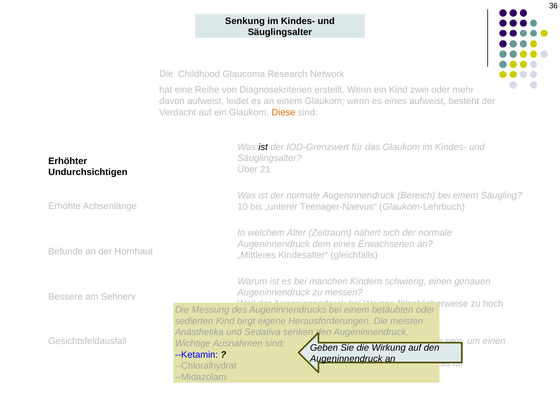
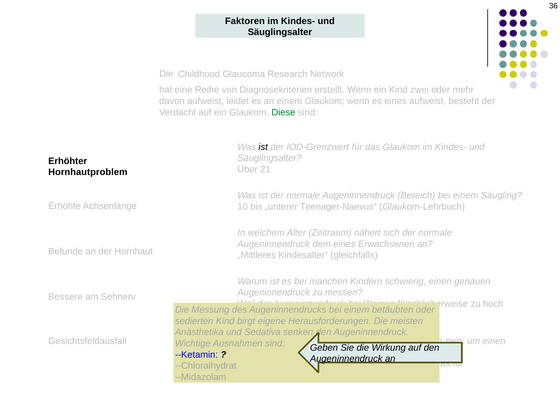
Senkung: Senkung -> Faktoren
Diese colour: orange -> green
Undurchsichtigen: Undurchsichtigen -> Hornhautproblem
